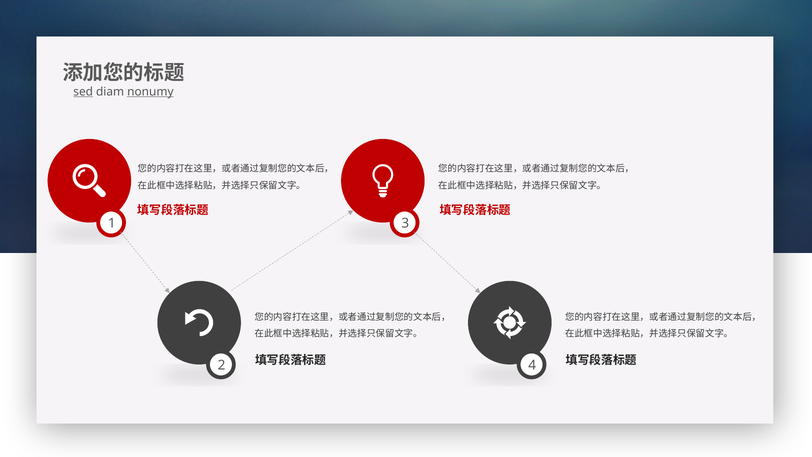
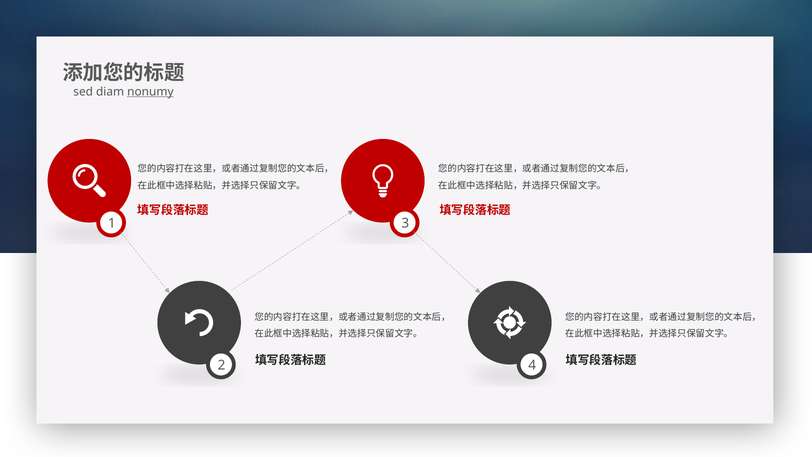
sed underline: present -> none
